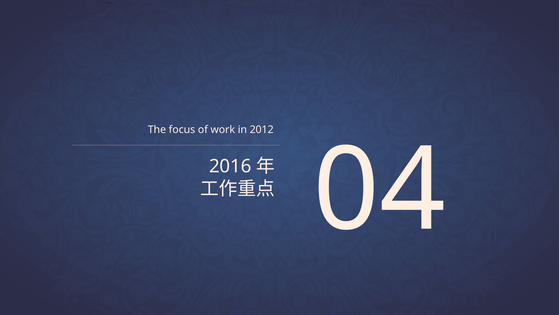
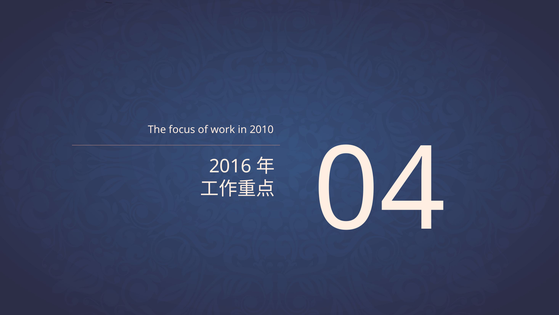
2012: 2012 -> 2010
